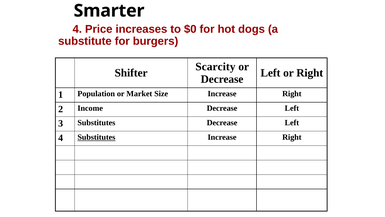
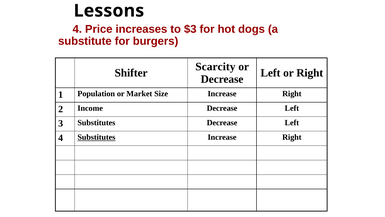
Smarter: Smarter -> Lessons
$0: $0 -> $3
